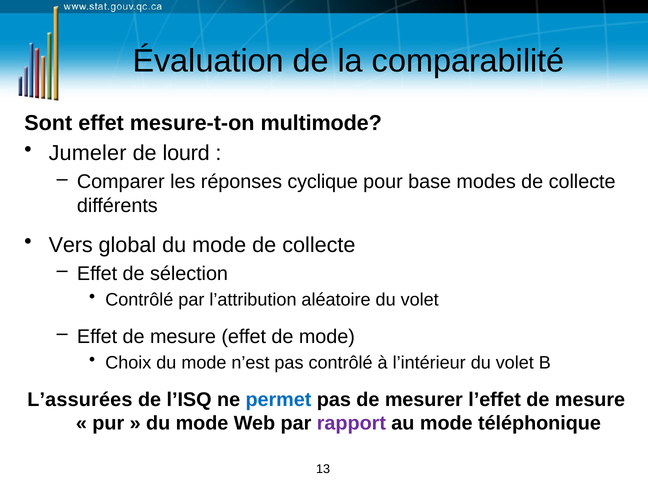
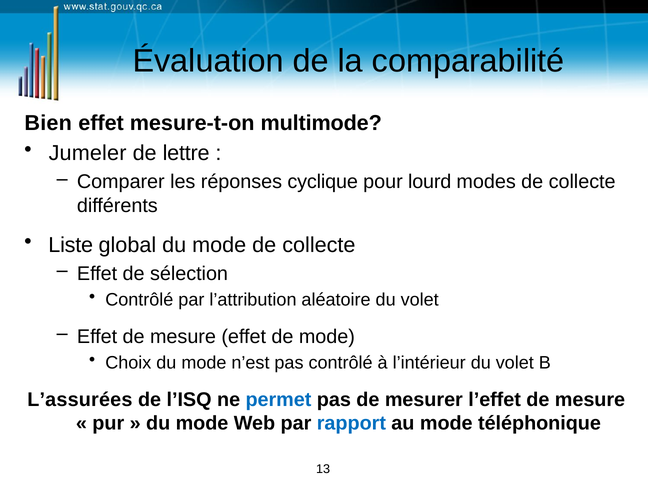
Sont: Sont -> Bien
lourd: lourd -> lettre
base: base -> lourd
Vers: Vers -> Liste
rapport colour: purple -> blue
